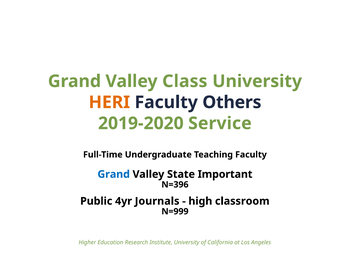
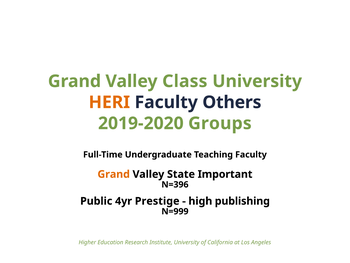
Service: Service -> Groups
Grand at (114, 174) colour: blue -> orange
Journals: Journals -> Prestige
classroom: classroom -> publishing
